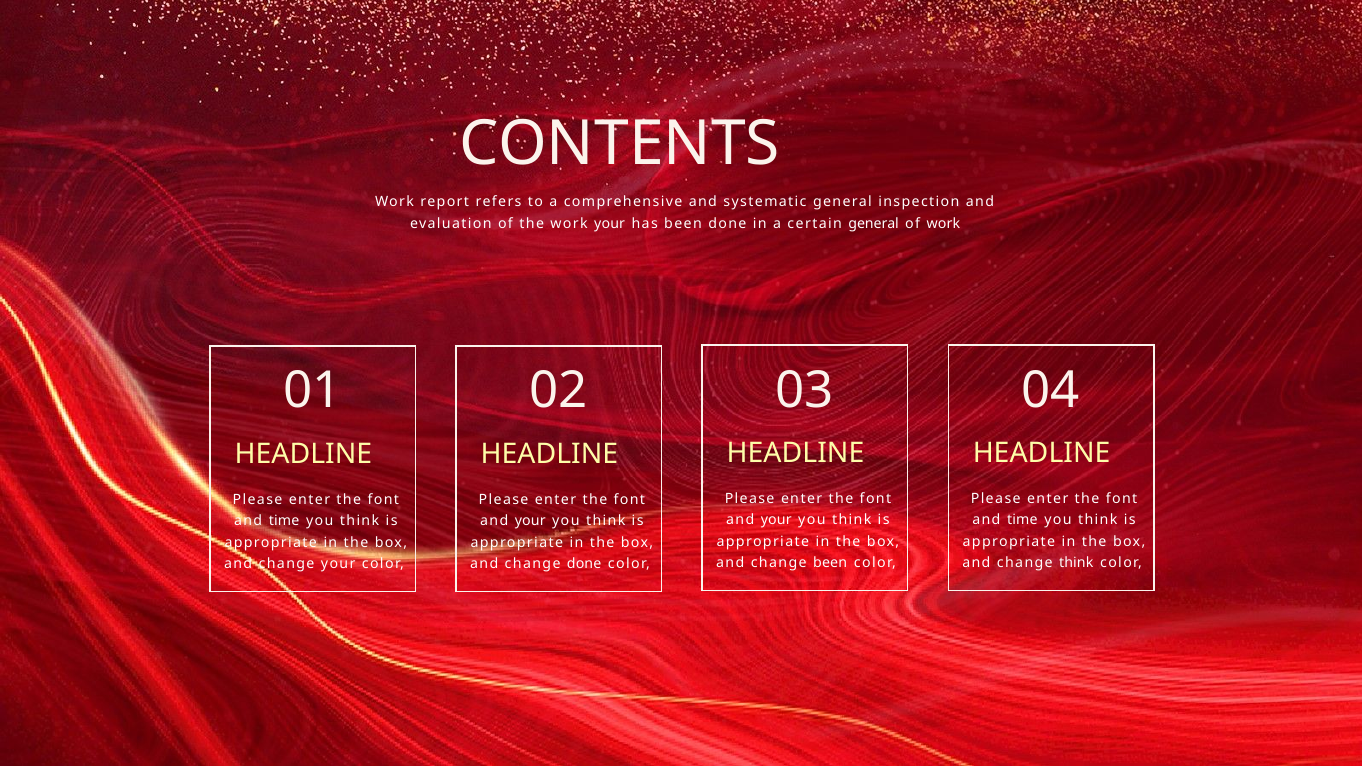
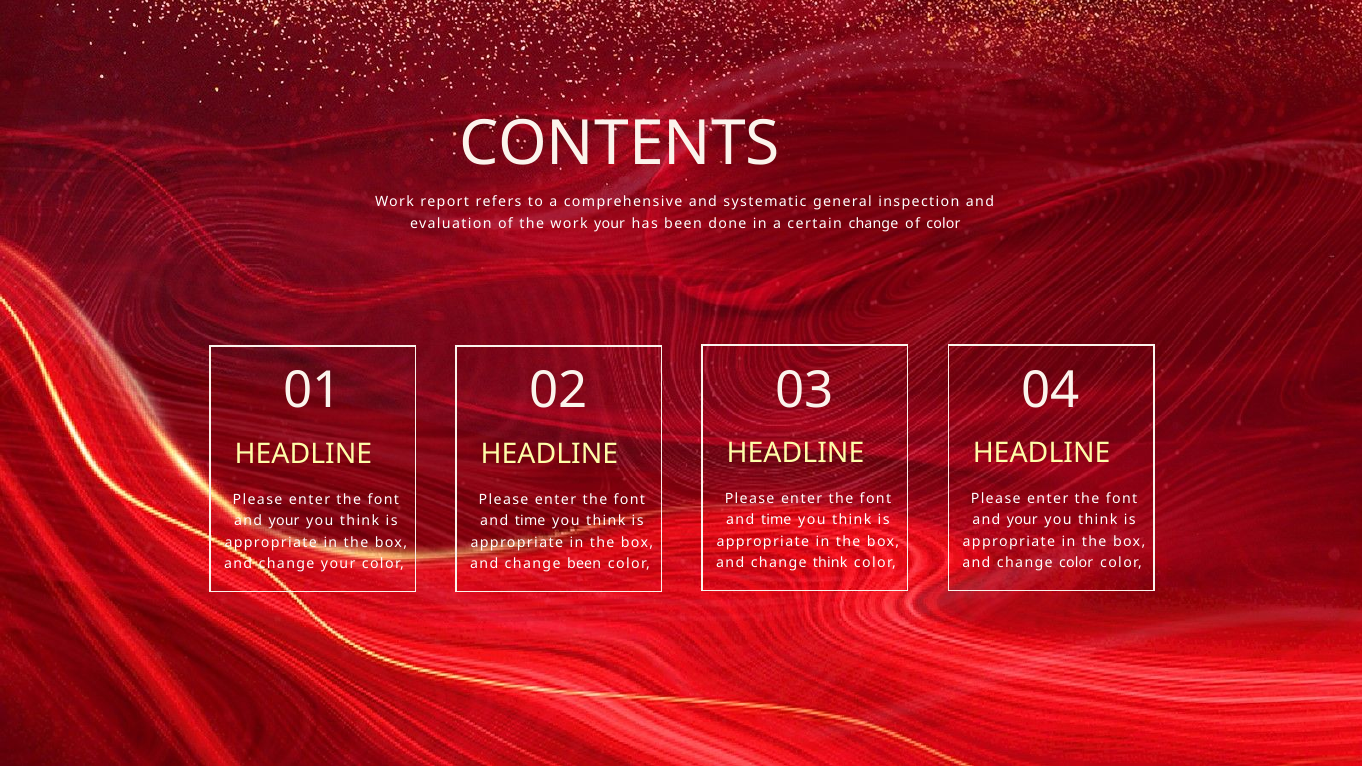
certain general: general -> change
of work: work -> color
your at (776, 520): your -> time
time at (1022, 520): time -> your
time at (284, 521): time -> your
your at (530, 521): your -> time
change been: been -> think
change think: think -> color
change done: done -> been
